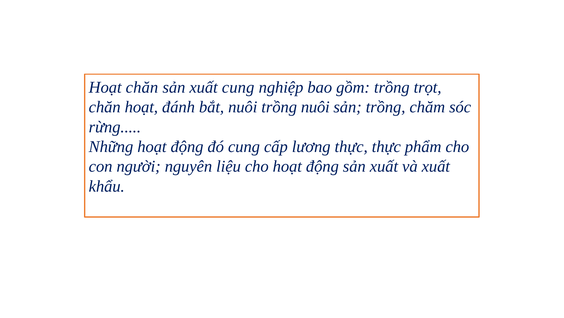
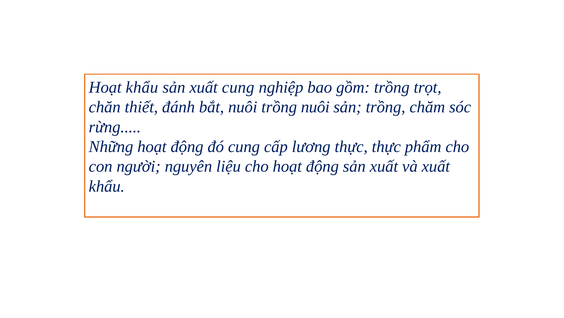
Hoạt chăn: chăn -> khẩu
chăn hoạt: hoạt -> thiết
